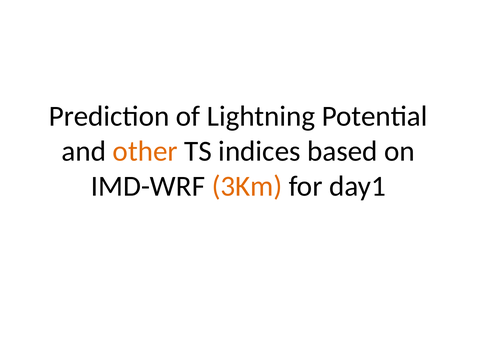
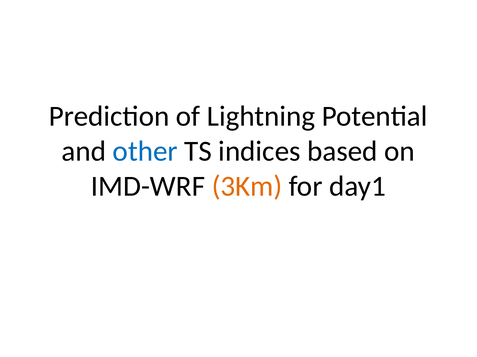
other colour: orange -> blue
